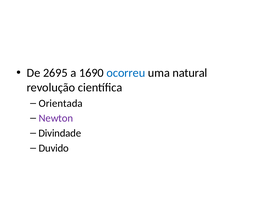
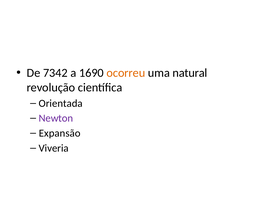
2695: 2695 -> 7342
ocorreu colour: blue -> orange
Divindade: Divindade -> Expansão
Duvido: Duvido -> Viveria
